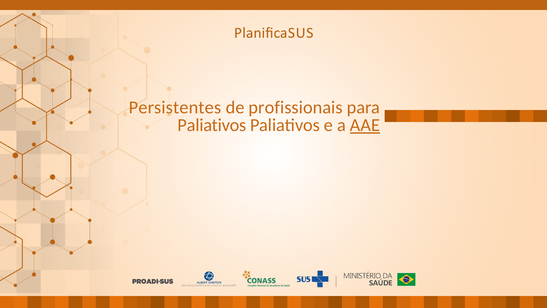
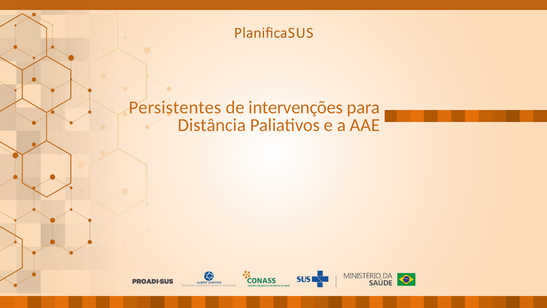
profissionais: profissionais -> intervenções
Paliativos at (212, 125): Paliativos -> Distância
AAE underline: present -> none
